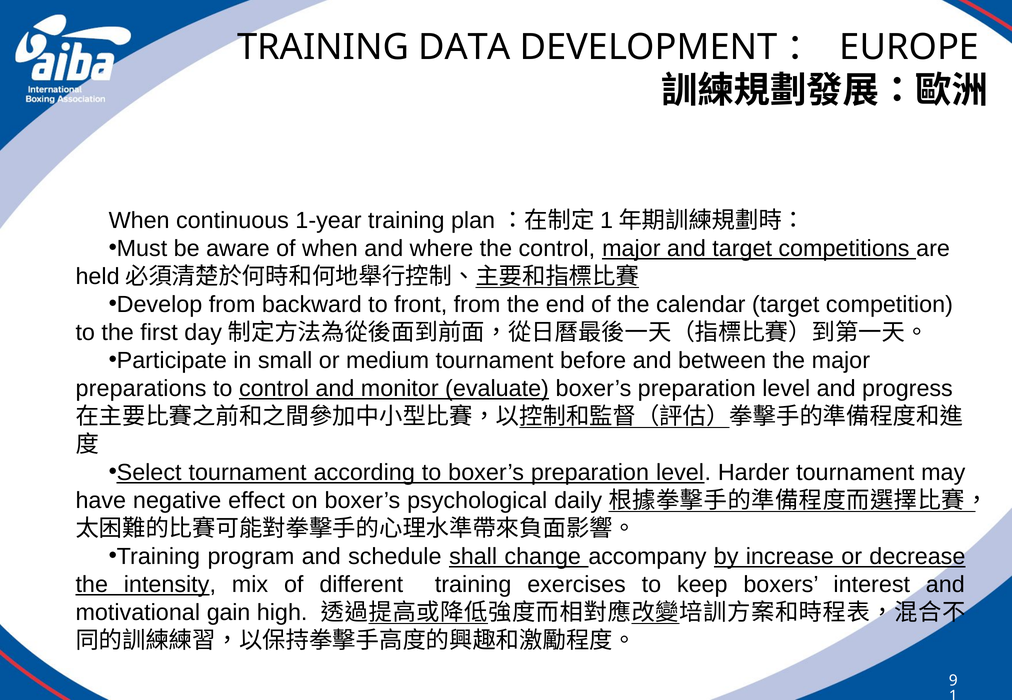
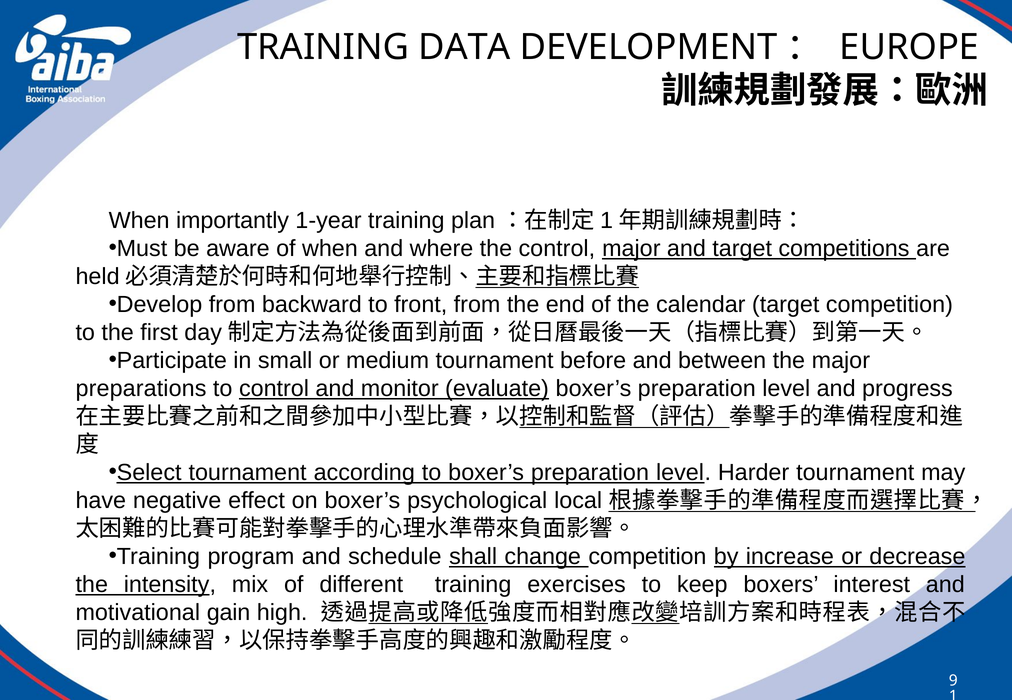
continuous: continuous -> importantly
daily: daily -> local
change accompany: accompany -> competition
